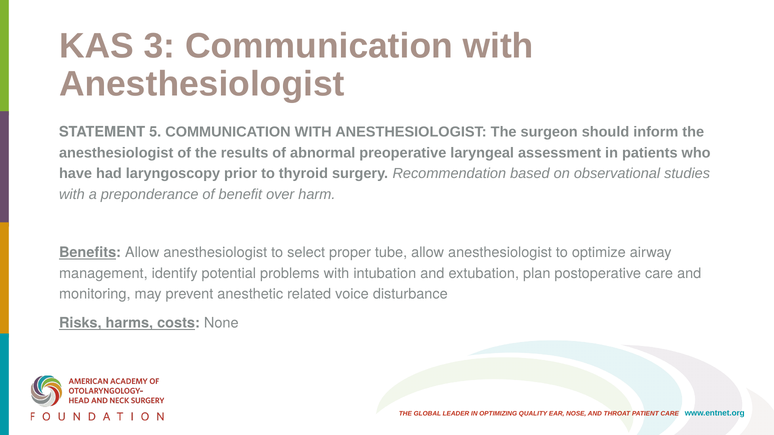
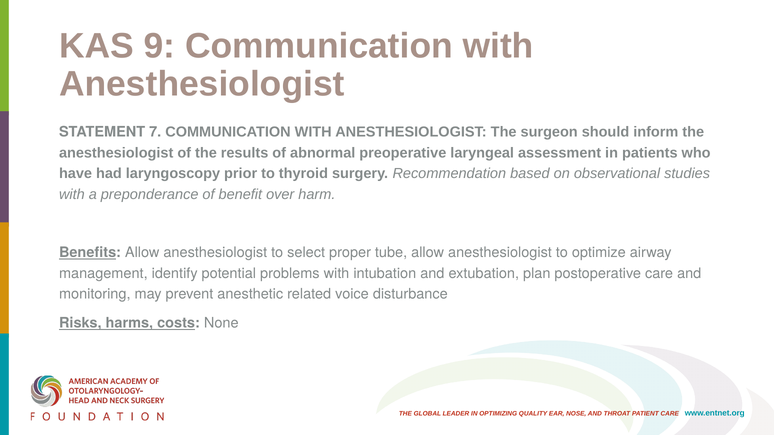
3: 3 -> 9
5: 5 -> 7
